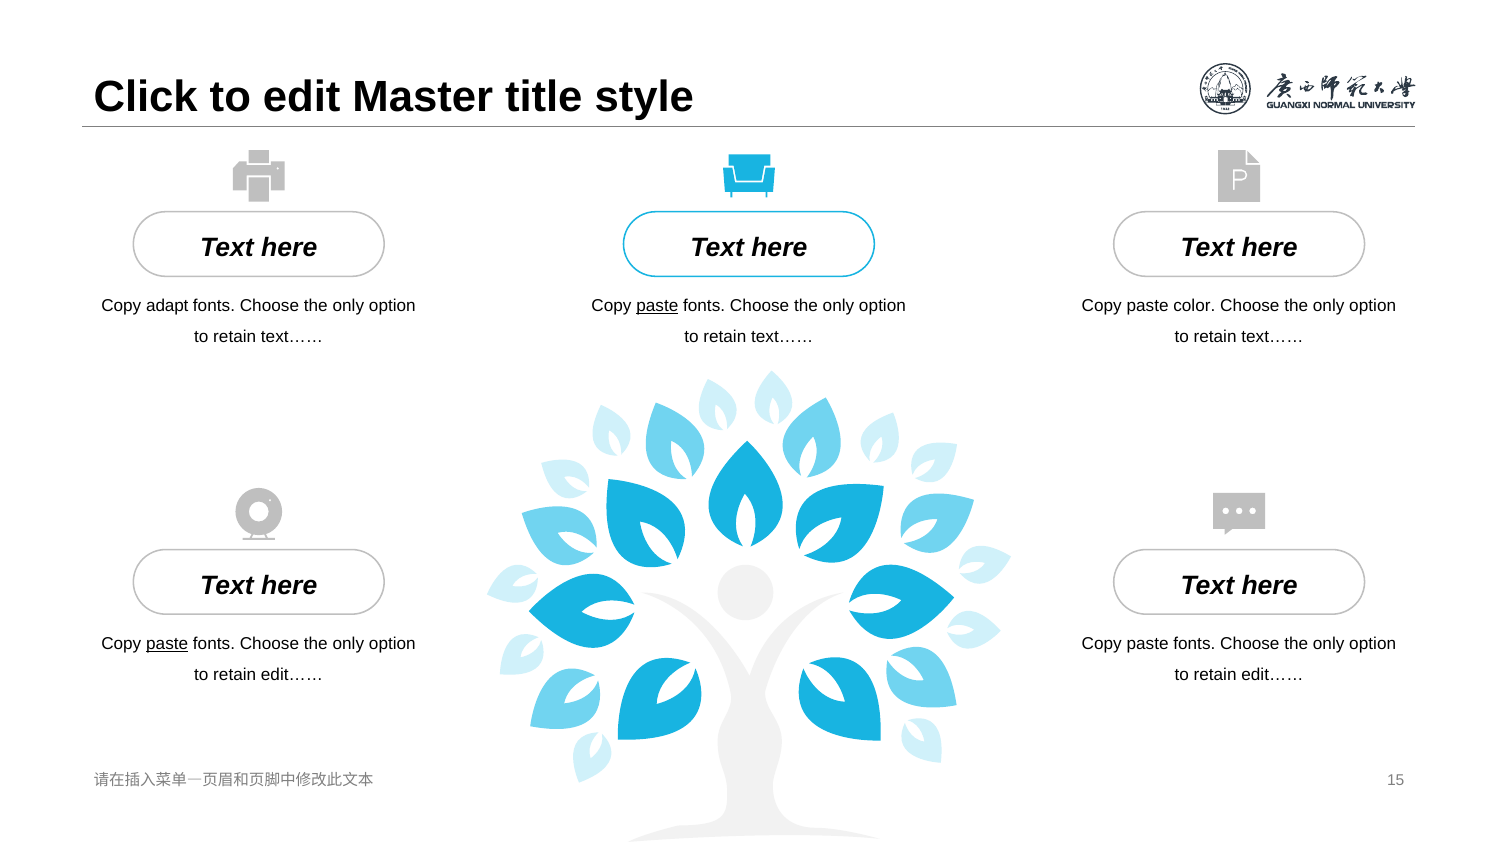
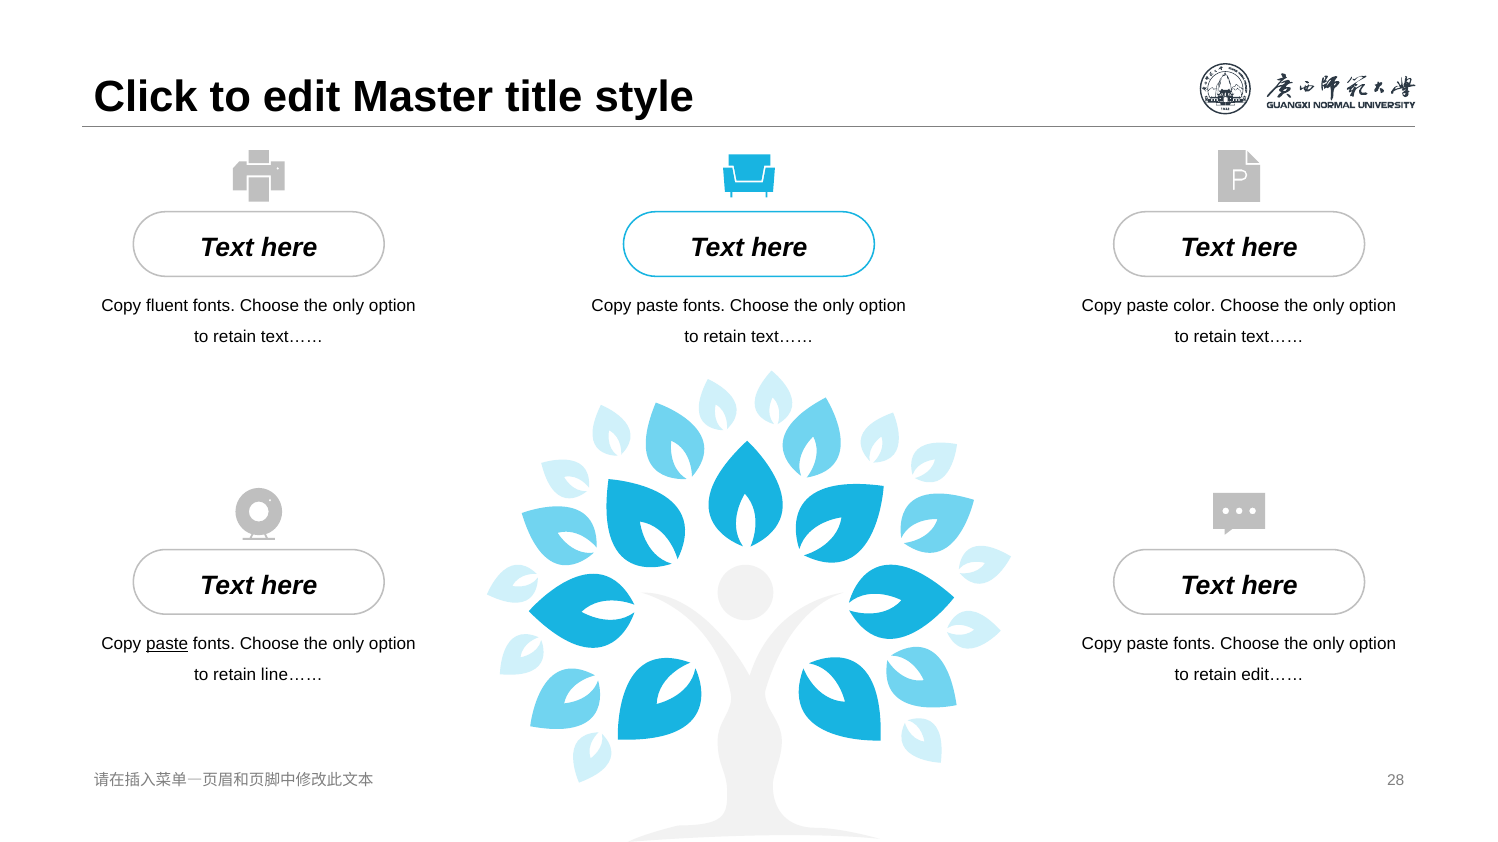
adapt: adapt -> fluent
paste at (657, 306) underline: present -> none
edit…… at (292, 675): edit…… -> line……
15: 15 -> 28
